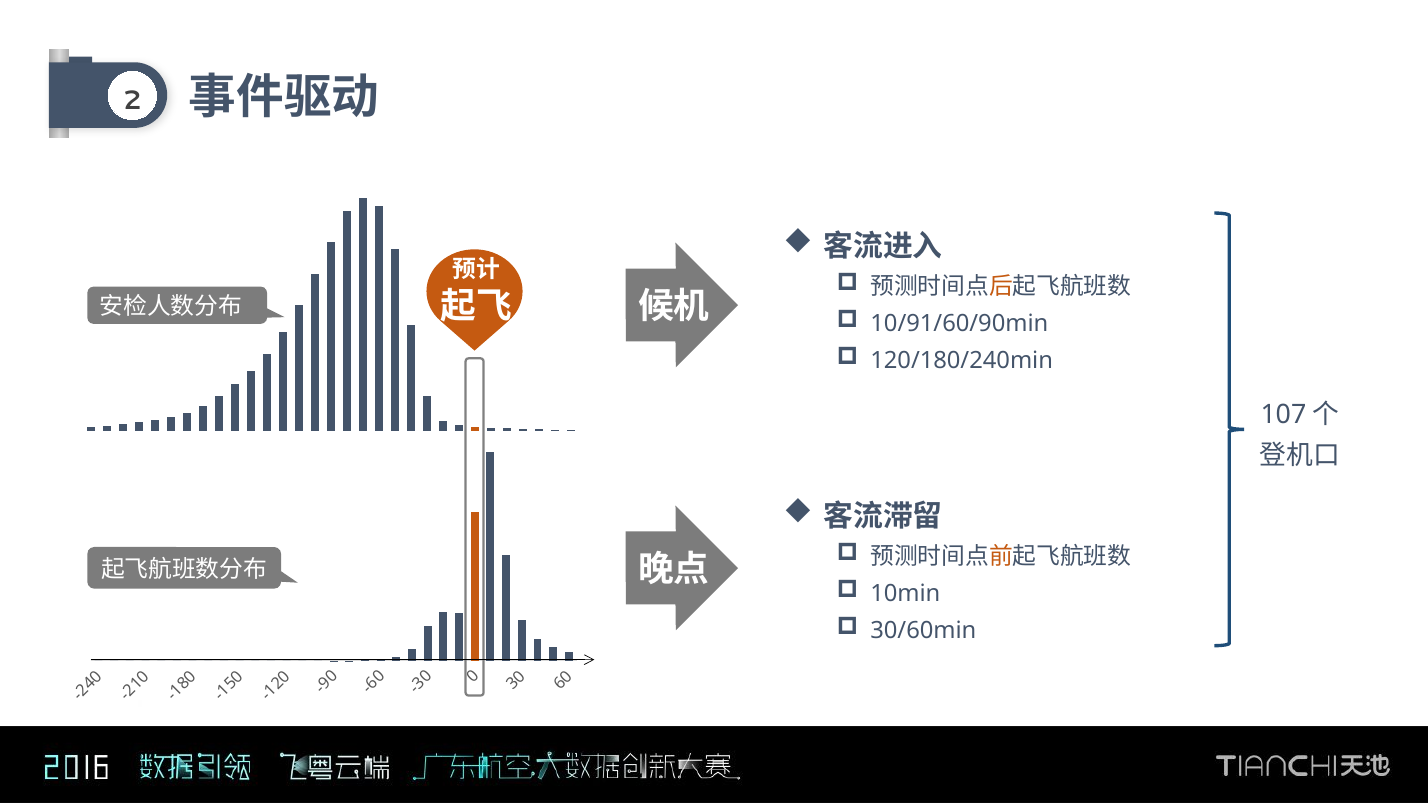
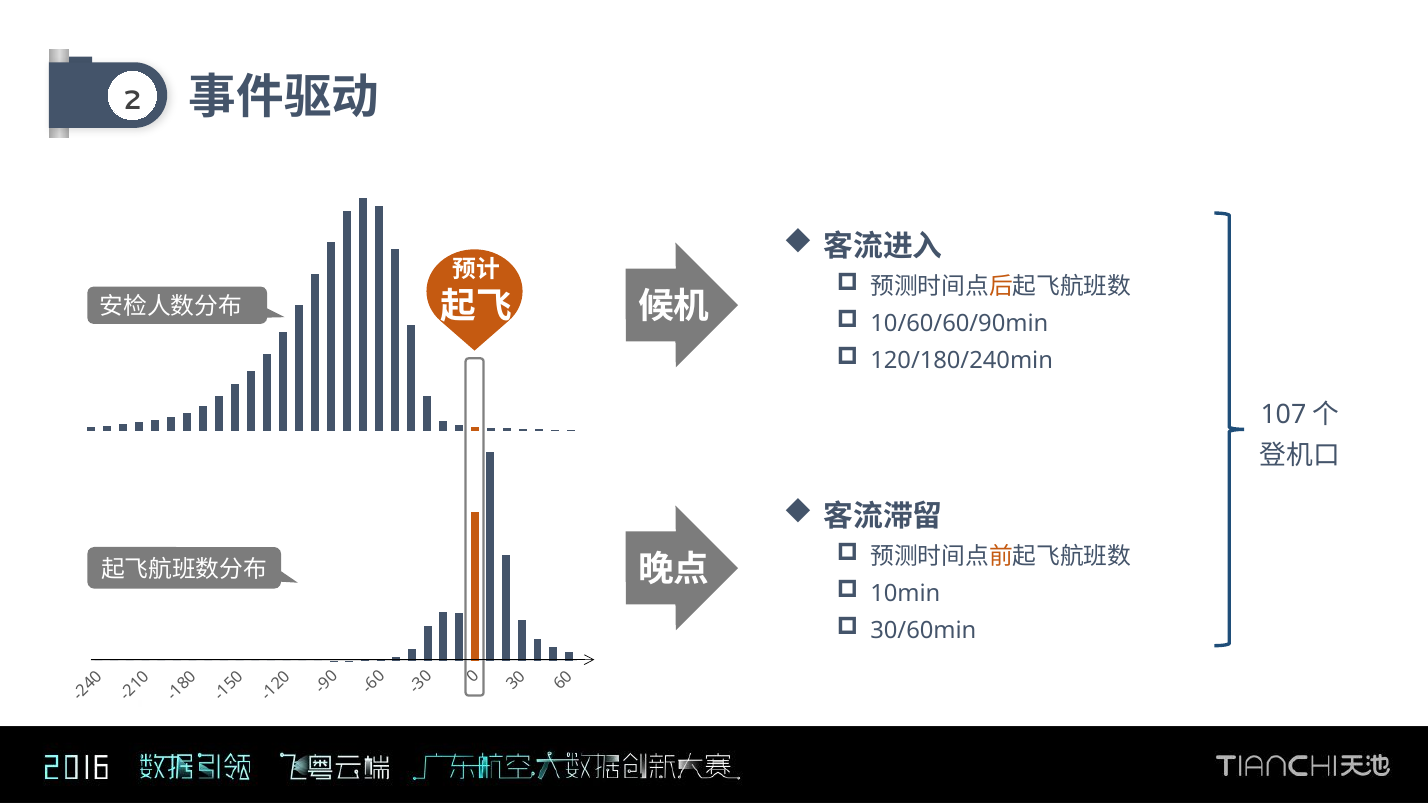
10/91/60/90min: 10/91/60/90min -> 10/60/60/90min
